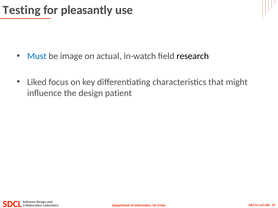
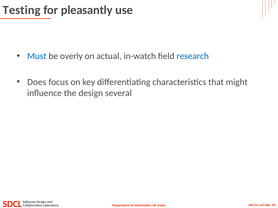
image: image -> overly
research colour: black -> blue
Liked: Liked -> Does
patient: patient -> several
